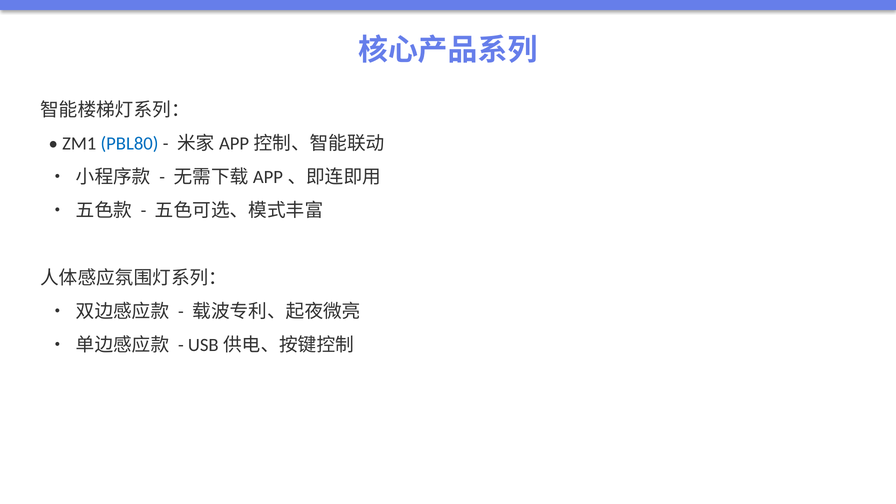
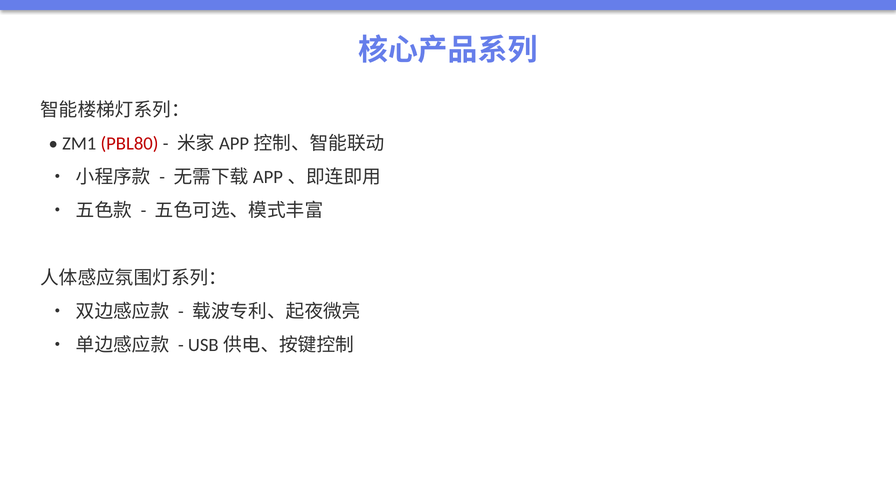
PBL80 colour: blue -> red
